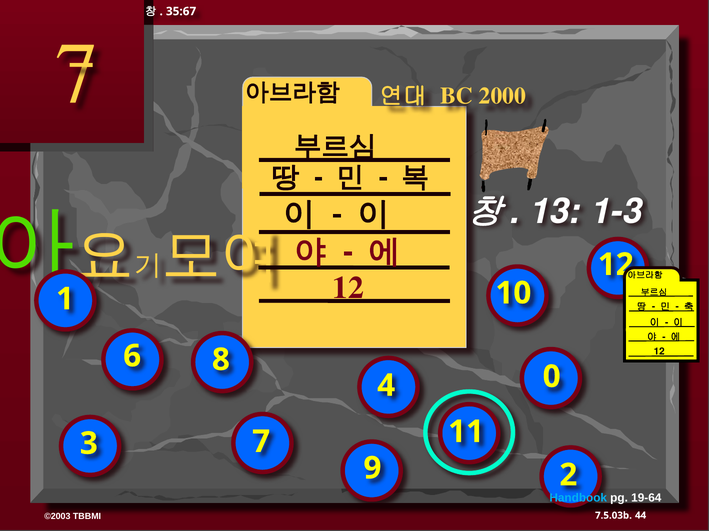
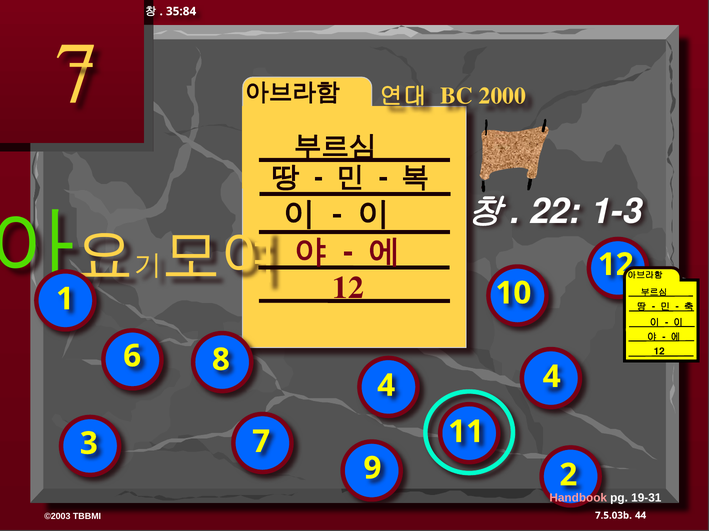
35:67: 35:67 -> 35:84
13: 13 -> 22
4 0: 0 -> 4
Handbook colour: light blue -> pink
19-64: 19-64 -> 19-31
